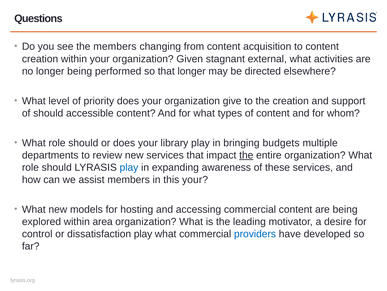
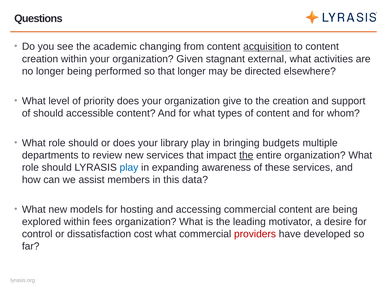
the members: members -> academic
acquisition underline: none -> present
this your: your -> data
area: area -> fees
dissatisfaction play: play -> cost
providers colour: blue -> red
